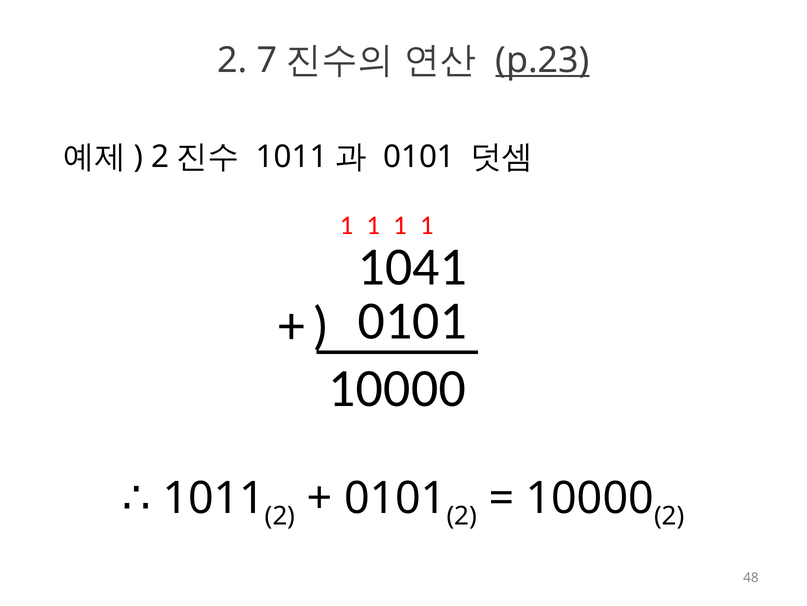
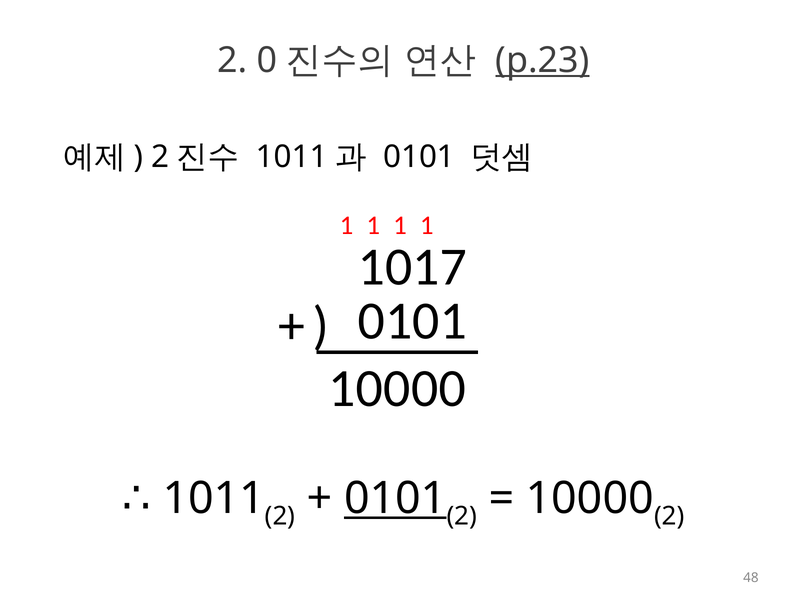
2 7: 7 -> 0
1041: 1041 -> 1017
0101 at (395, 498) underline: none -> present
